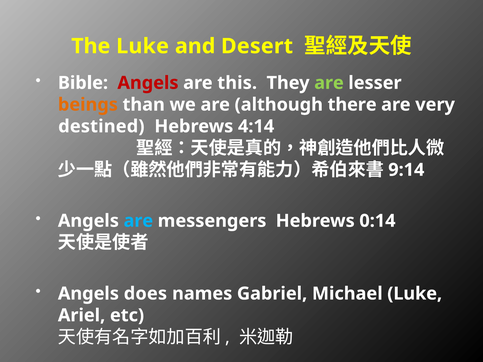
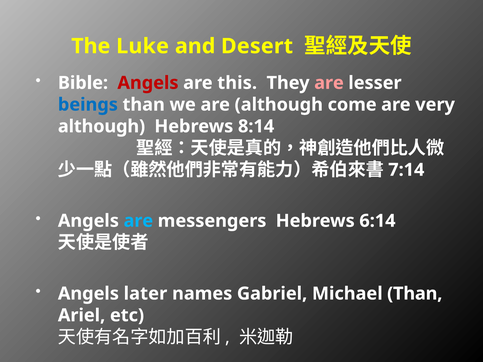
are at (329, 83) colour: light green -> pink
beings colour: orange -> blue
there: there -> come
destined at (101, 126): destined -> although
4:14: 4:14 -> 8:14
9:14: 9:14 -> 7:14
0:14: 0:14 -> 6:14
does: does -> later
Michael Luke: Luke -> Than
